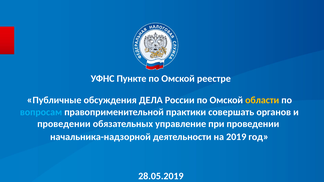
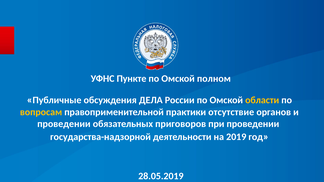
реестре: реестре -> полном
вопросам colour: light blue -> yellow
совершать: совершать -> отсутствие
управление: управление -> приговоров
начальника-надзорной: начальника-надзорной -> государства-надзорной
